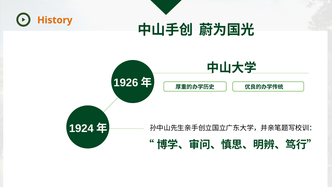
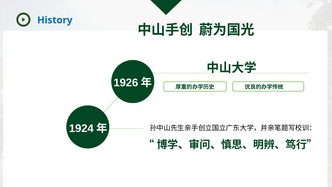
History colour: orange -> blue
